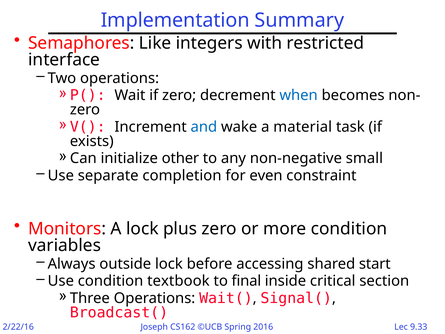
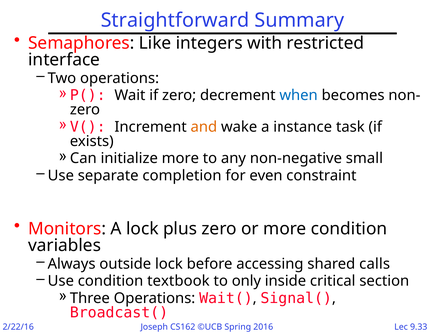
Implementation: Implementation -> Straightforward
and colour: blue -> orange
material: material -> instance
initialize other: other -> more
start: start -> calls
final: final -> only
